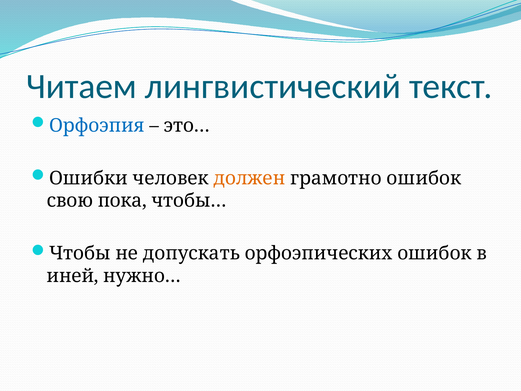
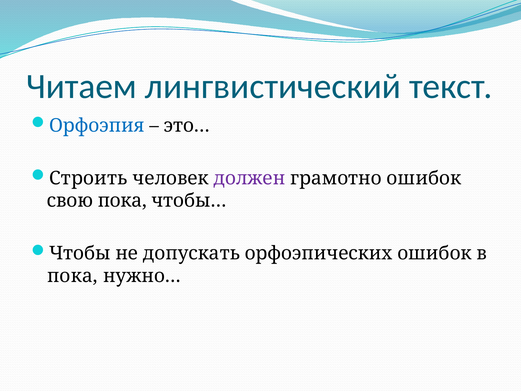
Ошибки: Ошибки -> Строить
должен colour: orange -> purple
иней at (73, 276): иней -> пока
